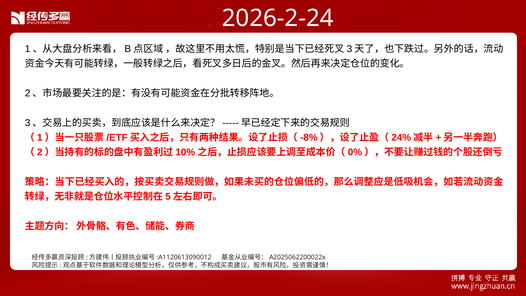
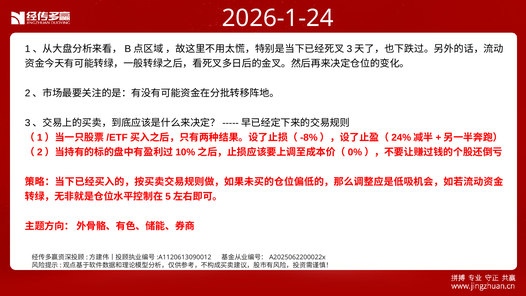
2026-2-24: 2026-2-24 -> 2026-1-24
